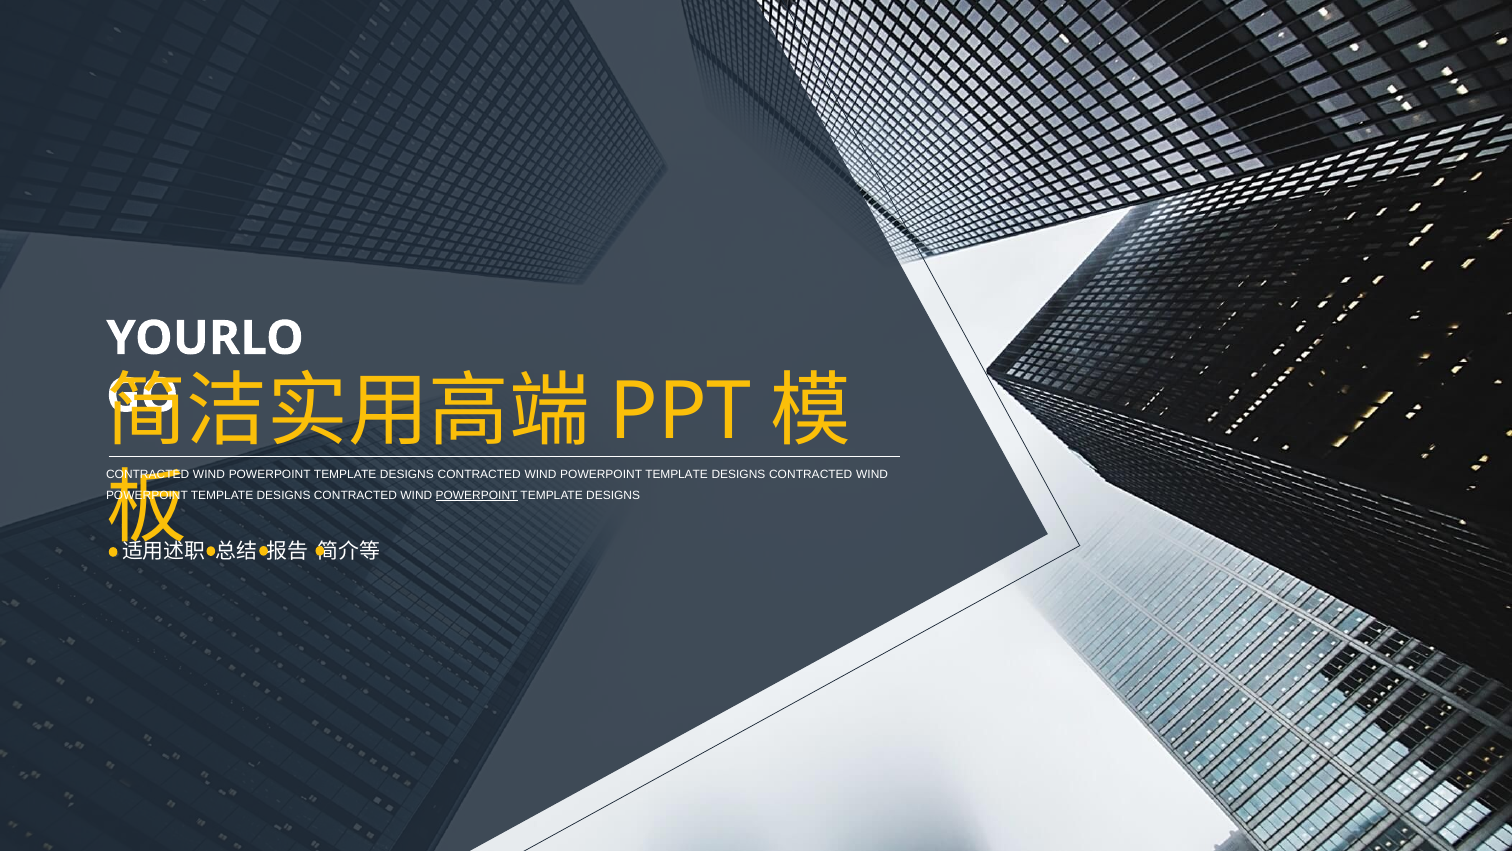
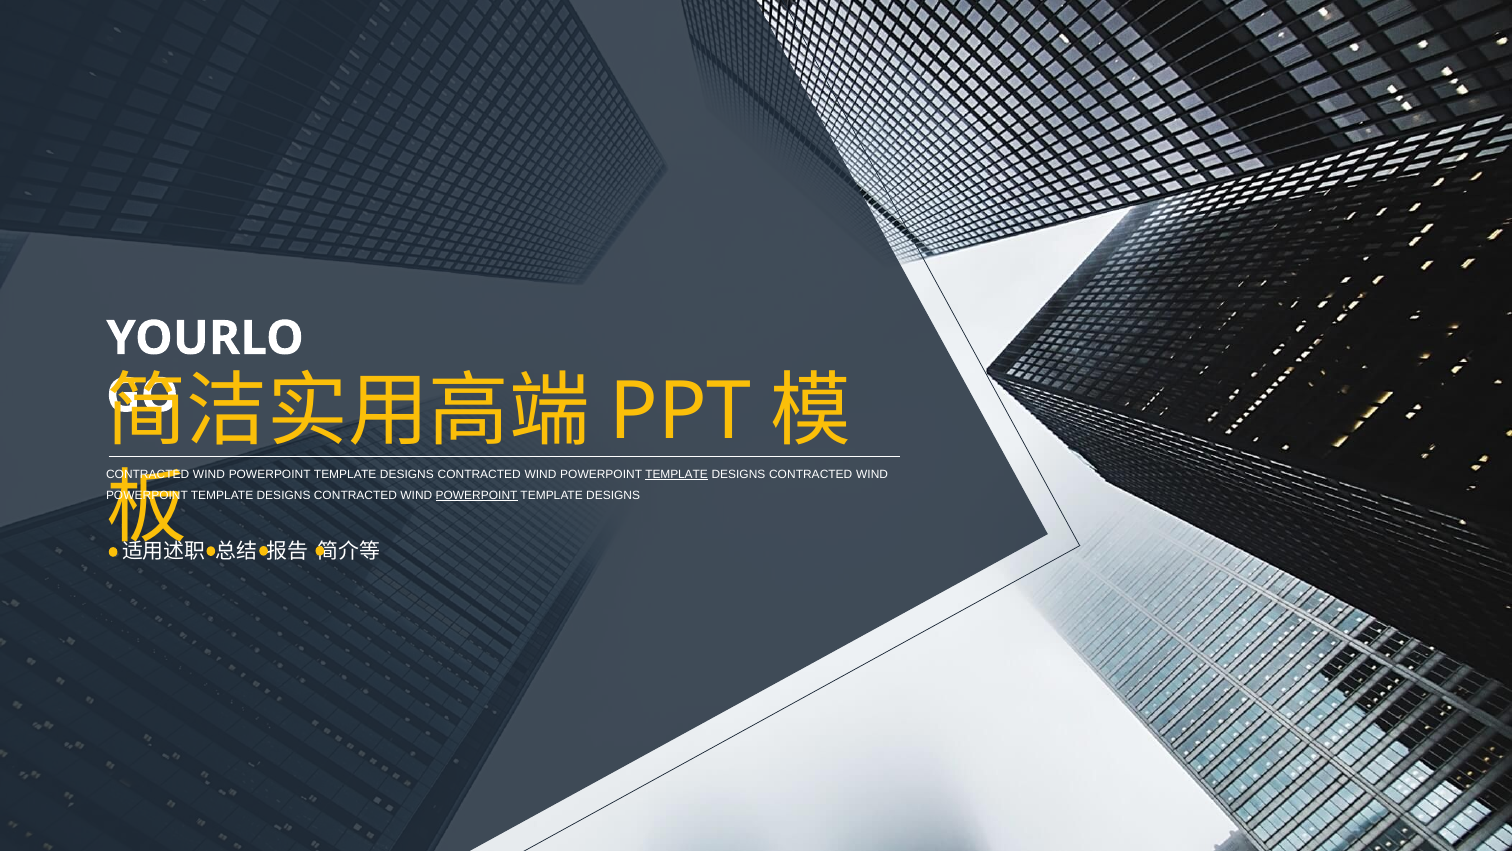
TEMPLATE at (677, 474) underline: none -> present
